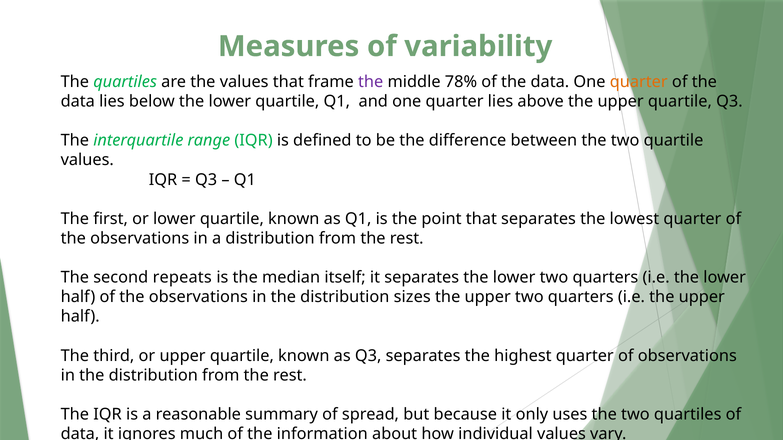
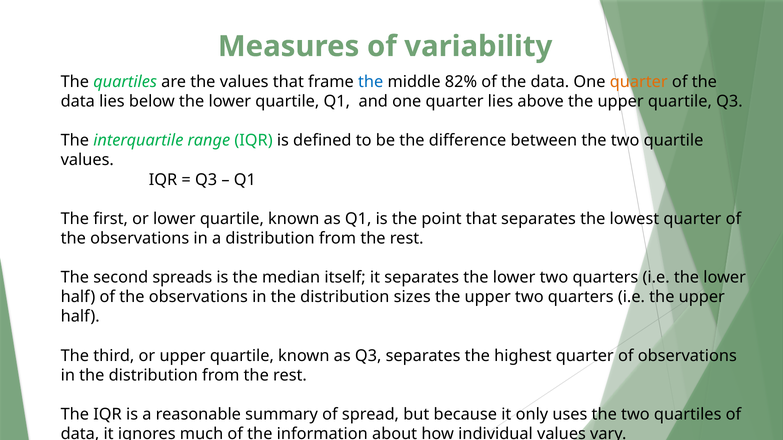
the at (371, 82) colour: purple -> blue
78%: 78% -> 82%
repeats: repeats -> spreads
